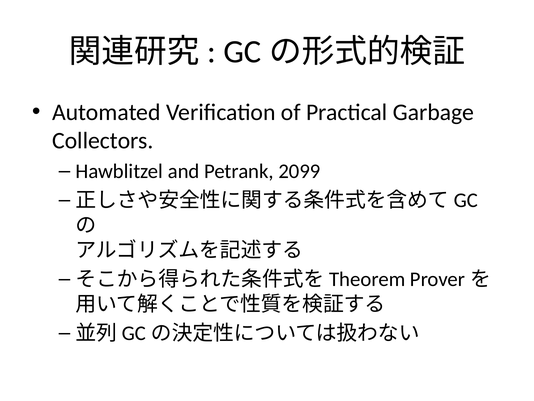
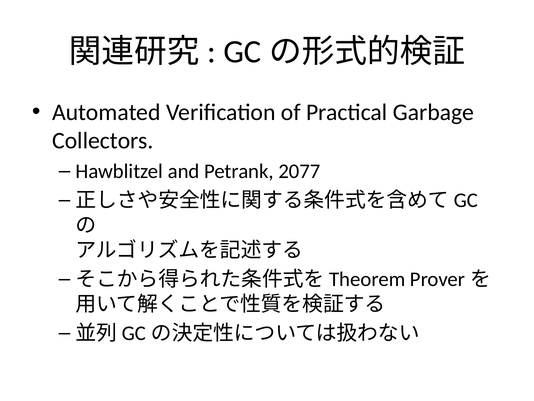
2099: 2099 -> 2077
